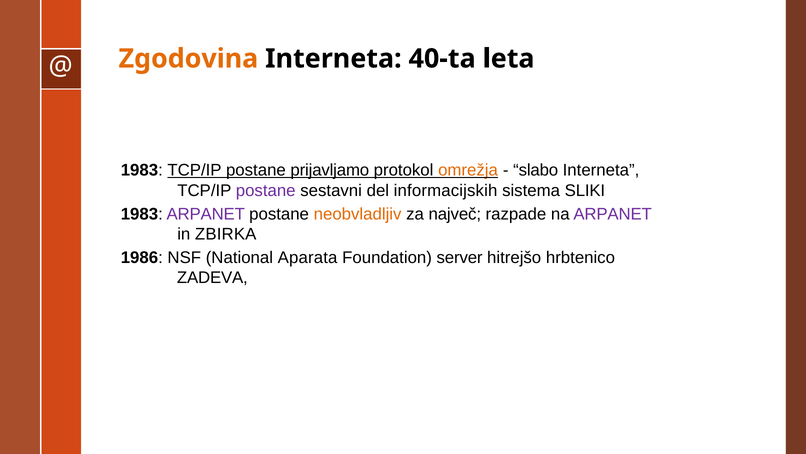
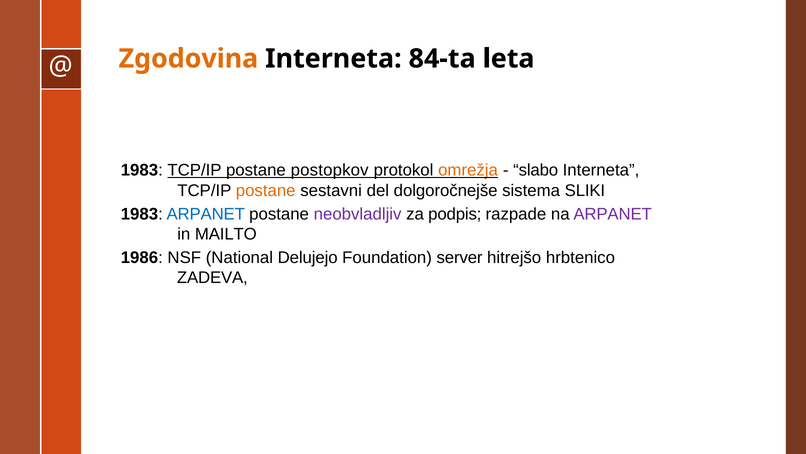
40-ta: 40-ta -> 84-ta
prijavljamo: prijavljamo -> postopkov
postane at (266, 190) colour: purple -> orange
informacijskih: informacijskih -> dolgoročnejše
ARPANET at (206, 214) colour: purple -> blue
neobvladljiv colour: orange -> purple
največ: največ -> podpis
ZBIRKA: ZBIRKA -> MAILTO
Aparata: Aparata -> Delujejo
